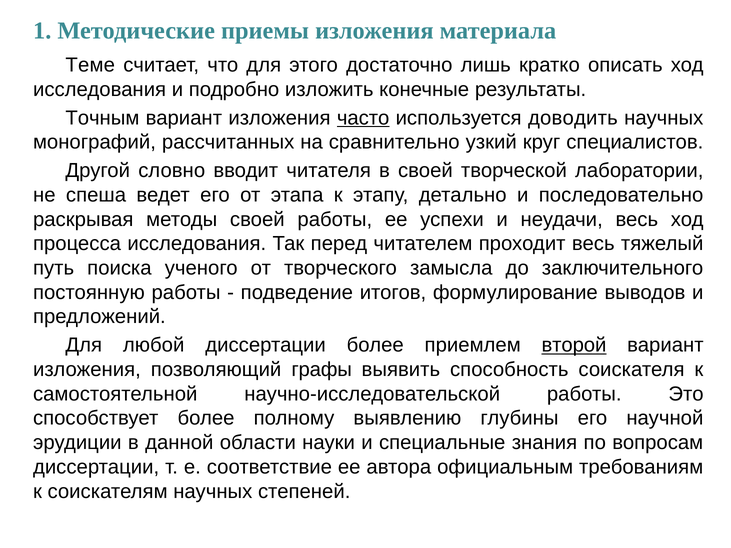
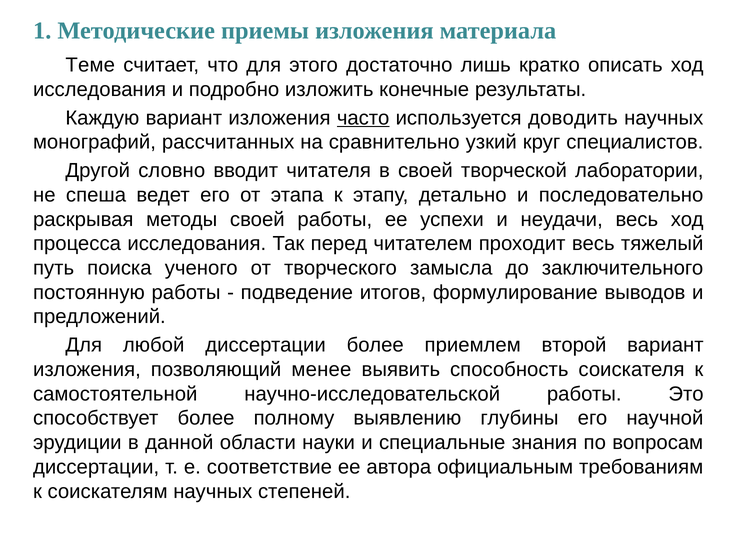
Точным: Точным -> Каждую
второй underline: present -> none
графы: графы -> менее
